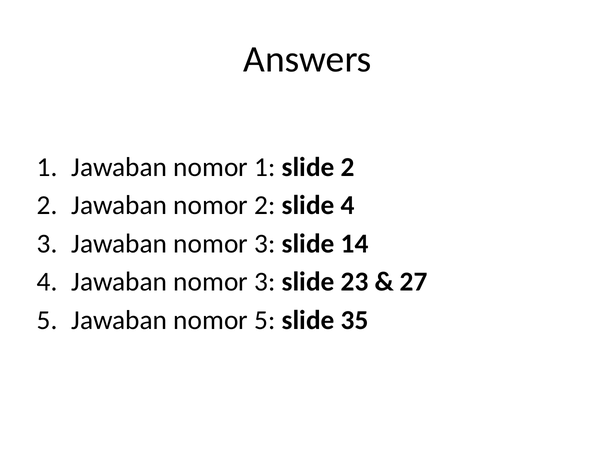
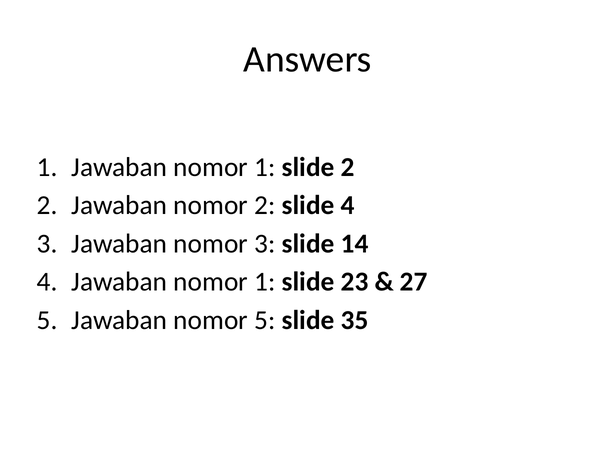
4 Jawaban nomor 3: 3 -> 1
